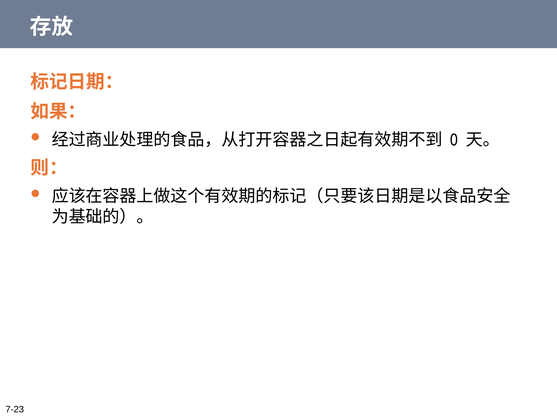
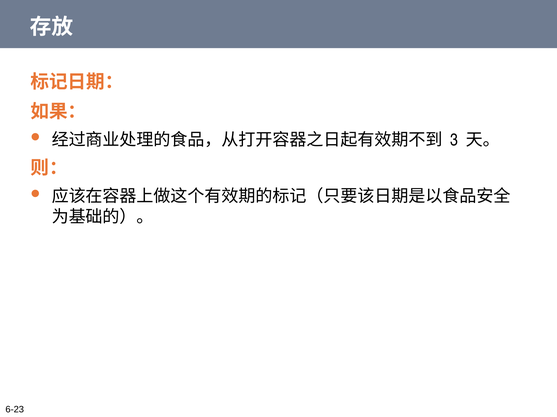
0: 0 -> 3
7-23: 7-23 -> 6-23
